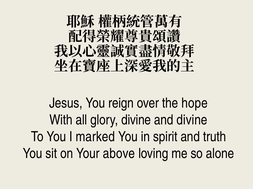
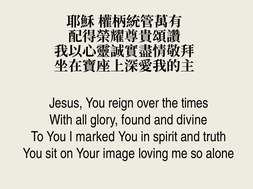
hope: hope -> times
glory divine: divine -> found
above: above -> image
